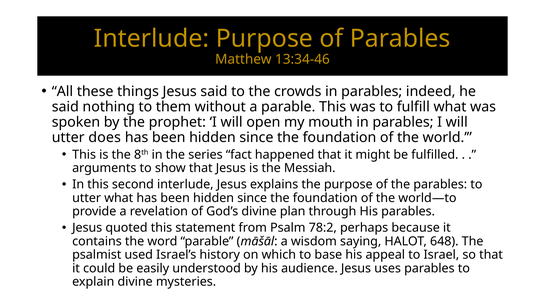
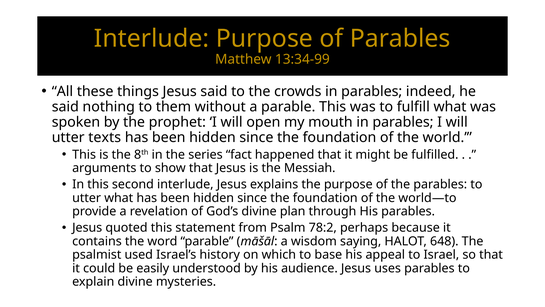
13:34-46: 13:34-46 -> 13:34-99
does: does -> texts
